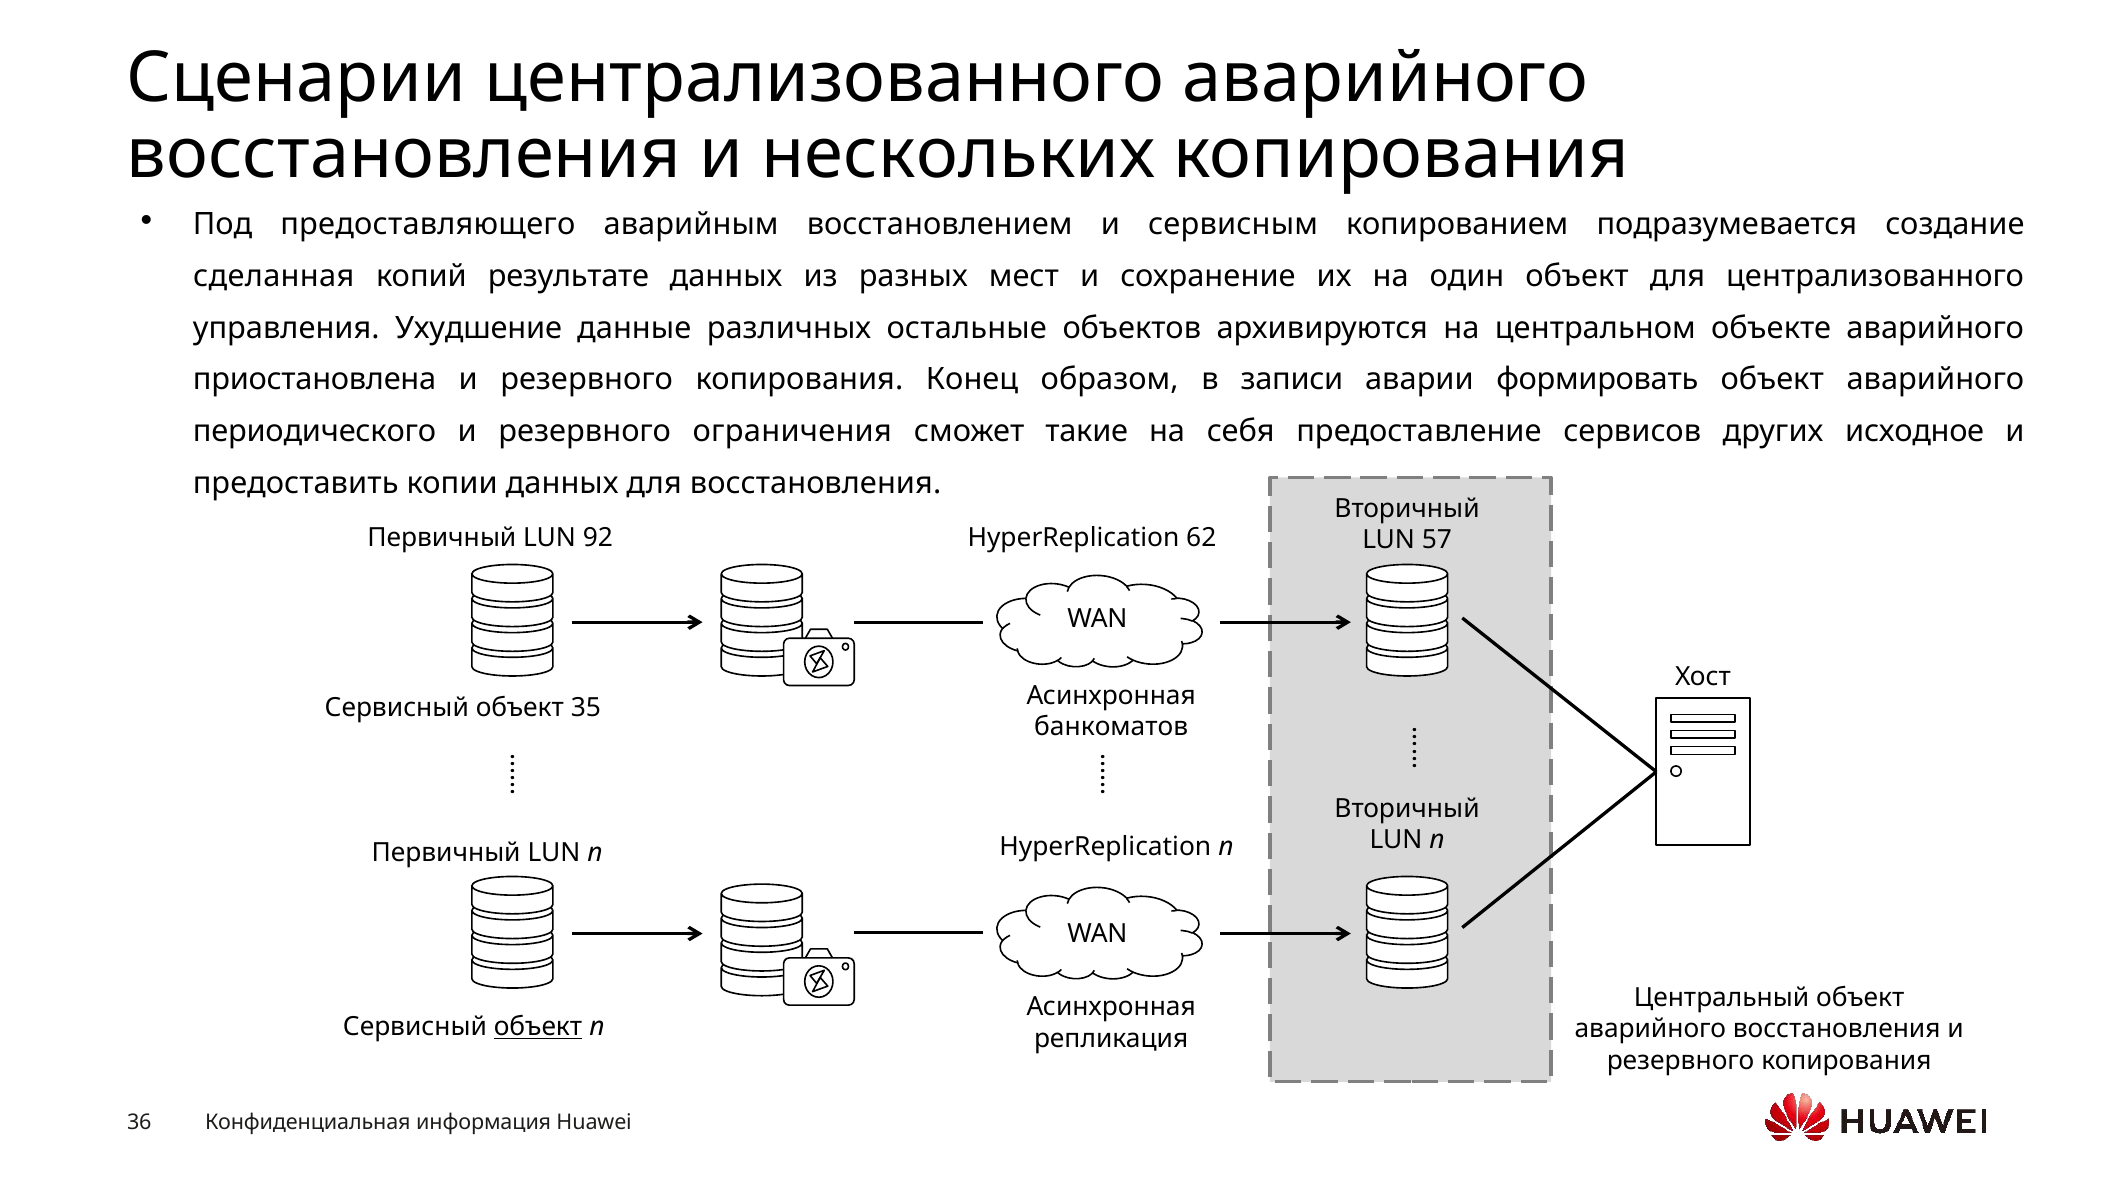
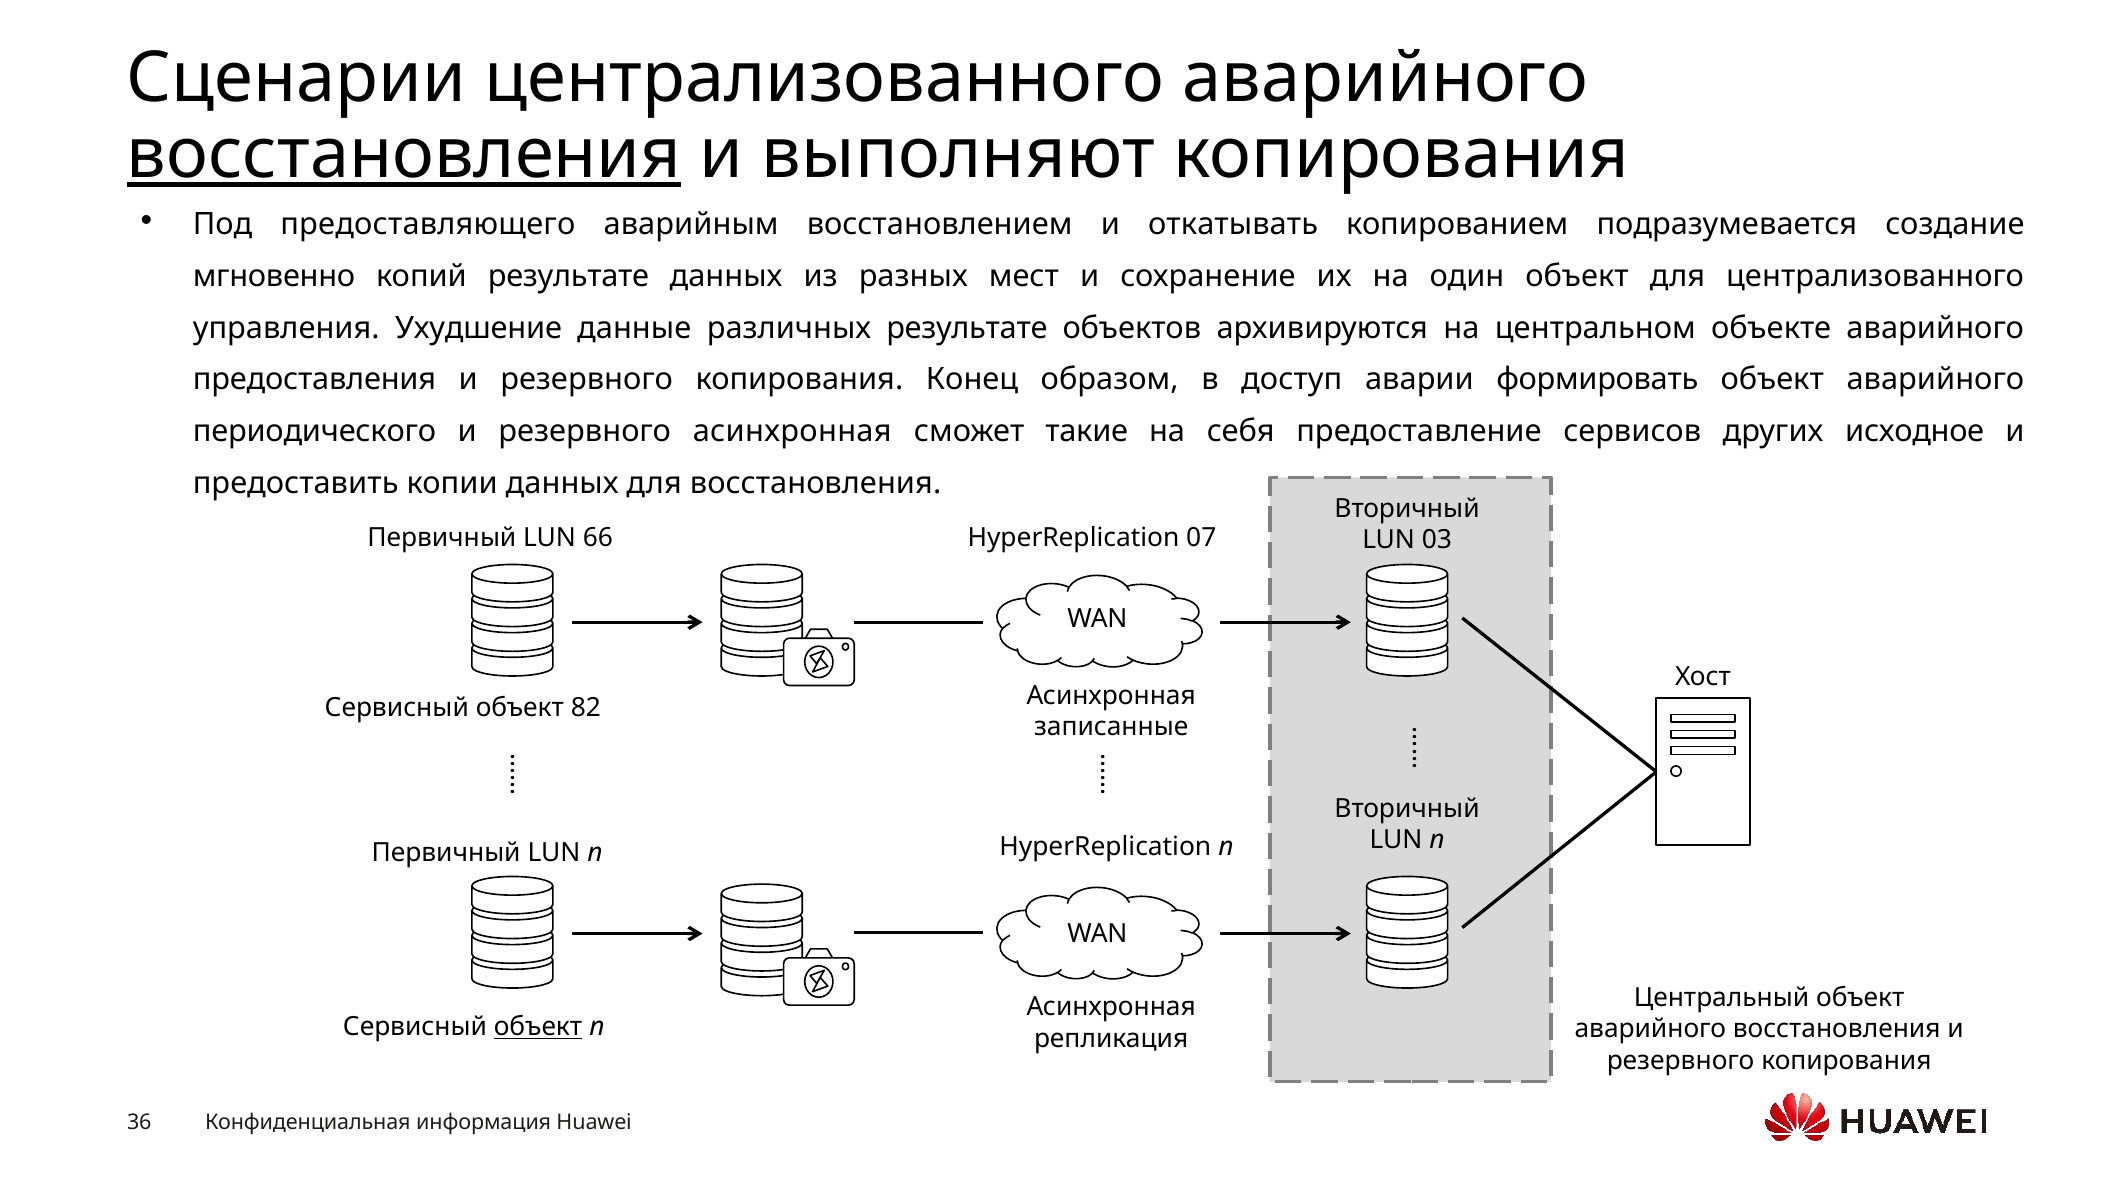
восстановления at (404, 154) underline: none -> present
нескольких: нескольких -> выполняют
сервисным: сервисным -> откатывать
сделанная: сделанная -> мгновенно
различных остальные: остальные -> результате
приостановлена: приостановлена -> предоставления
записи: записи -> доступ
резервного ограничения: ограничения -> асинхронная
92: 92 -> 66
62: 62 -> 07
57: 57 -> 03
35: 35 -> 82
банкоматов: банкоматов -> записанные
